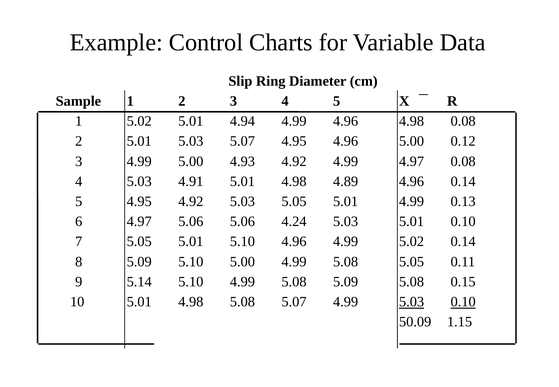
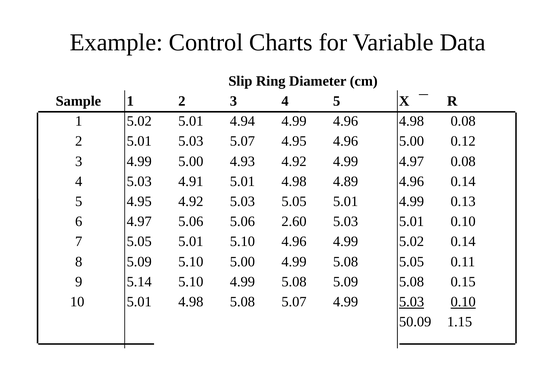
4.24: 4.24 -> 2.60
